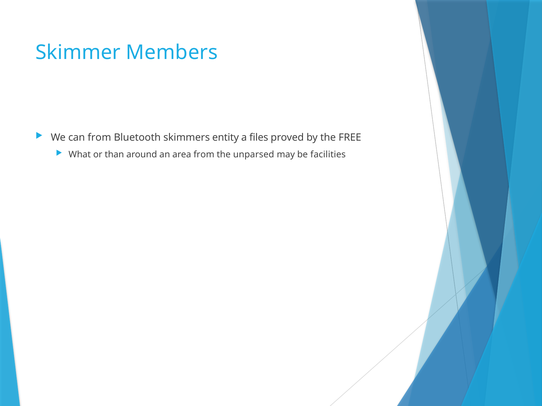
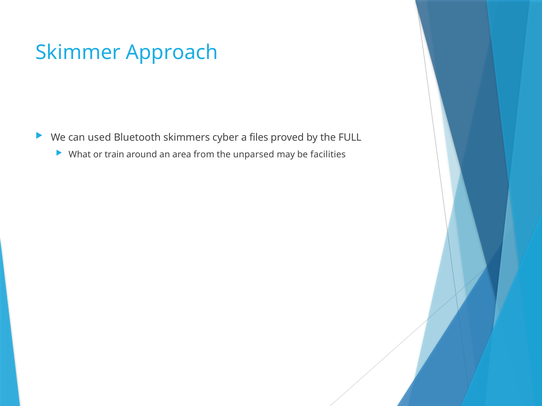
Members: Members -> Approach
can from: from -> used
entity: entity -> cyber
FREE: FREE -> FULL
than: than -> train
